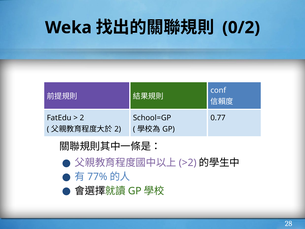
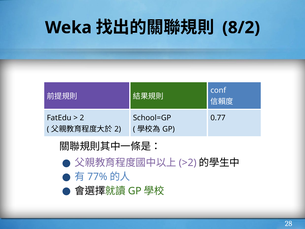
0/2: 0/2 -> 8/2
